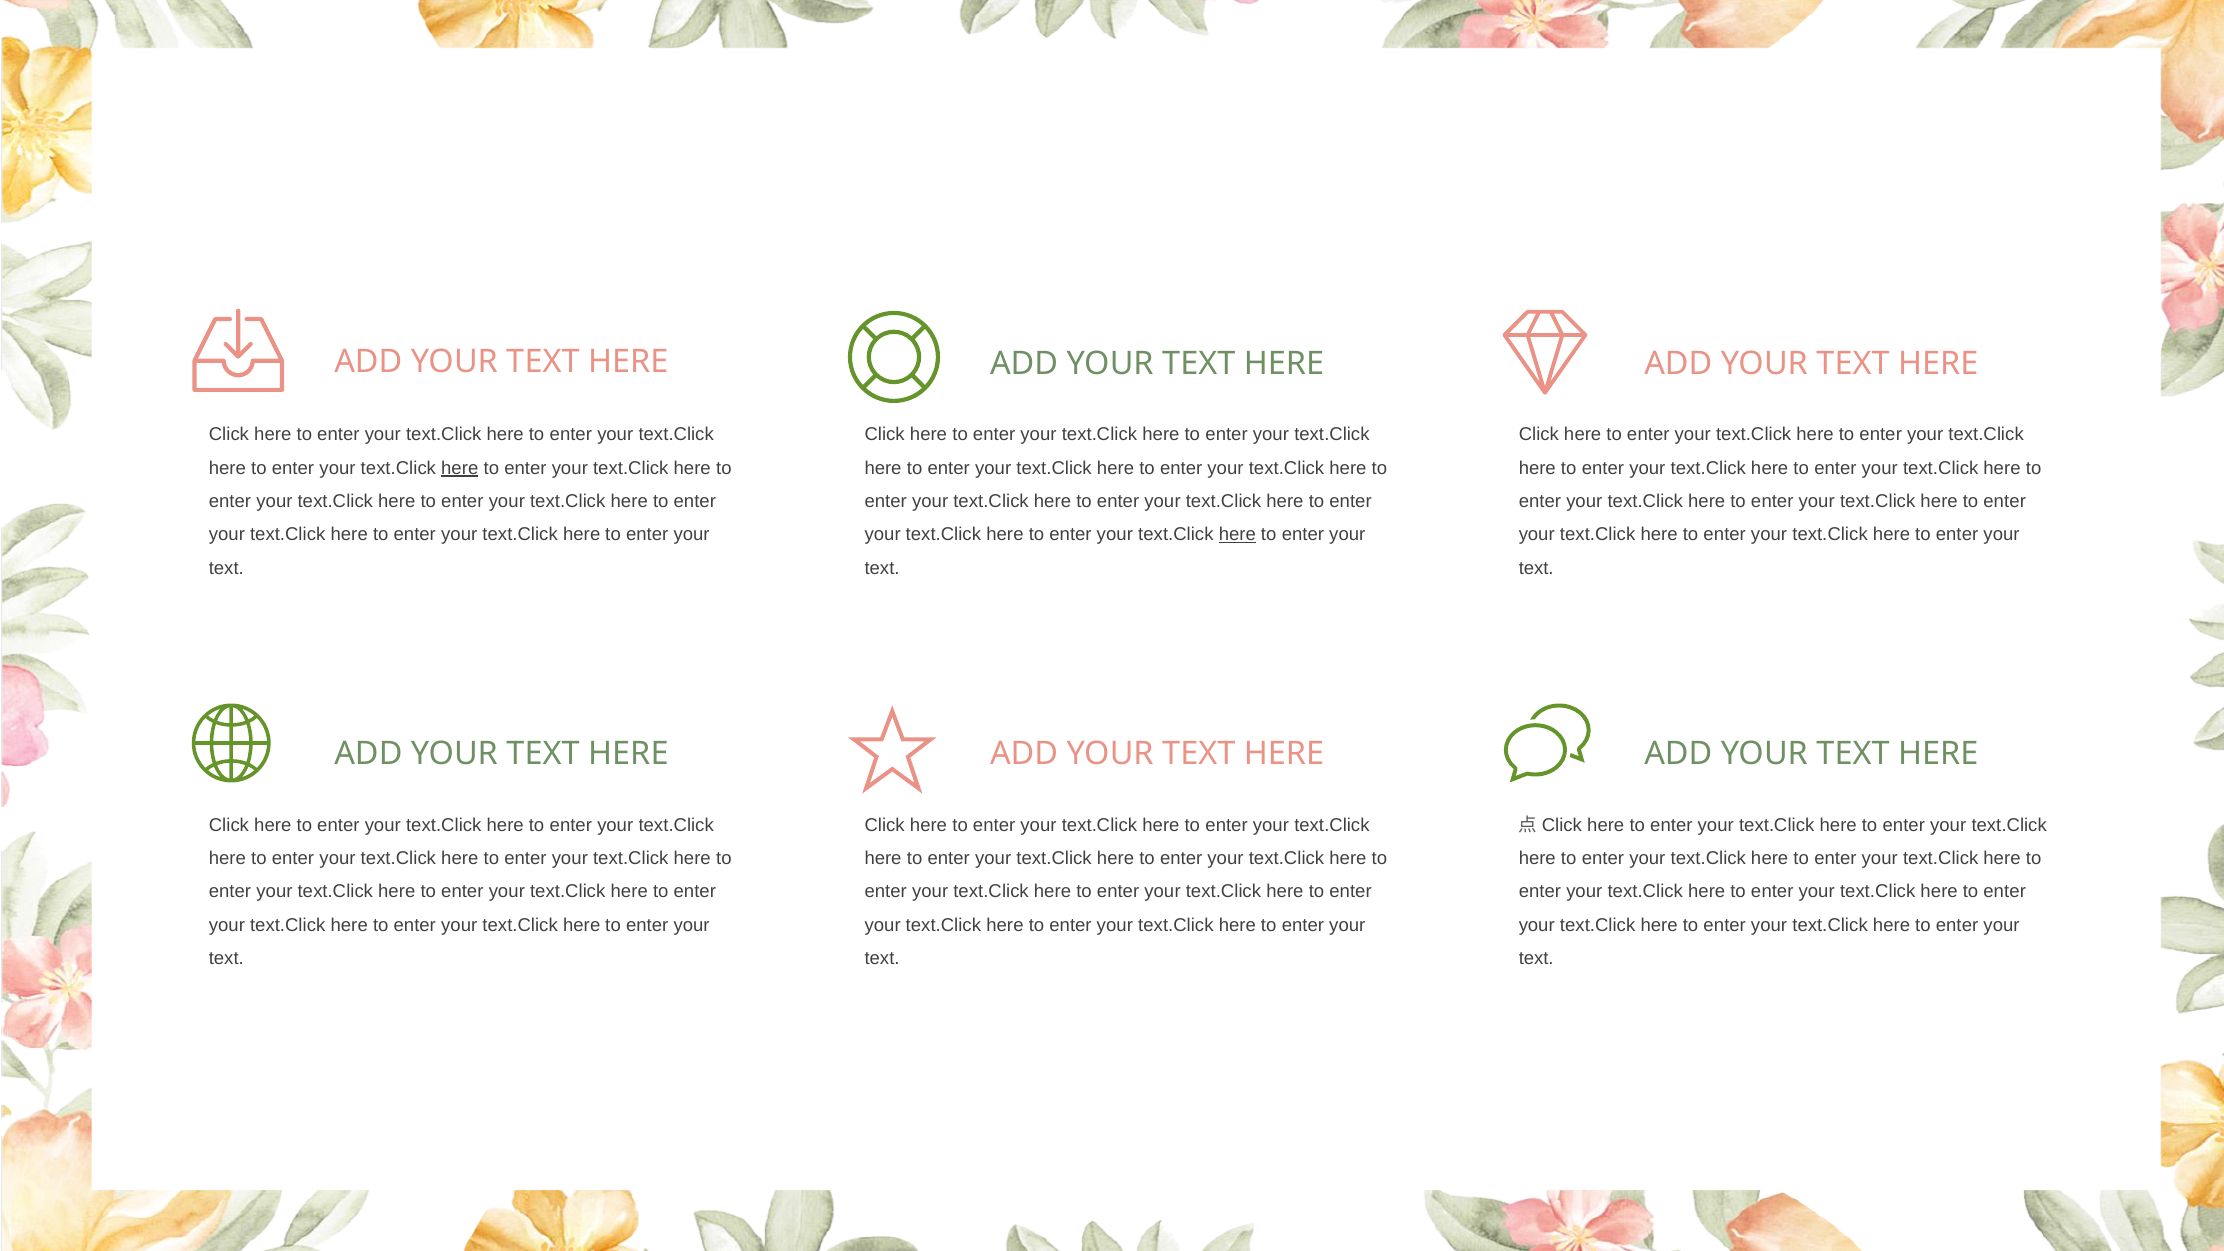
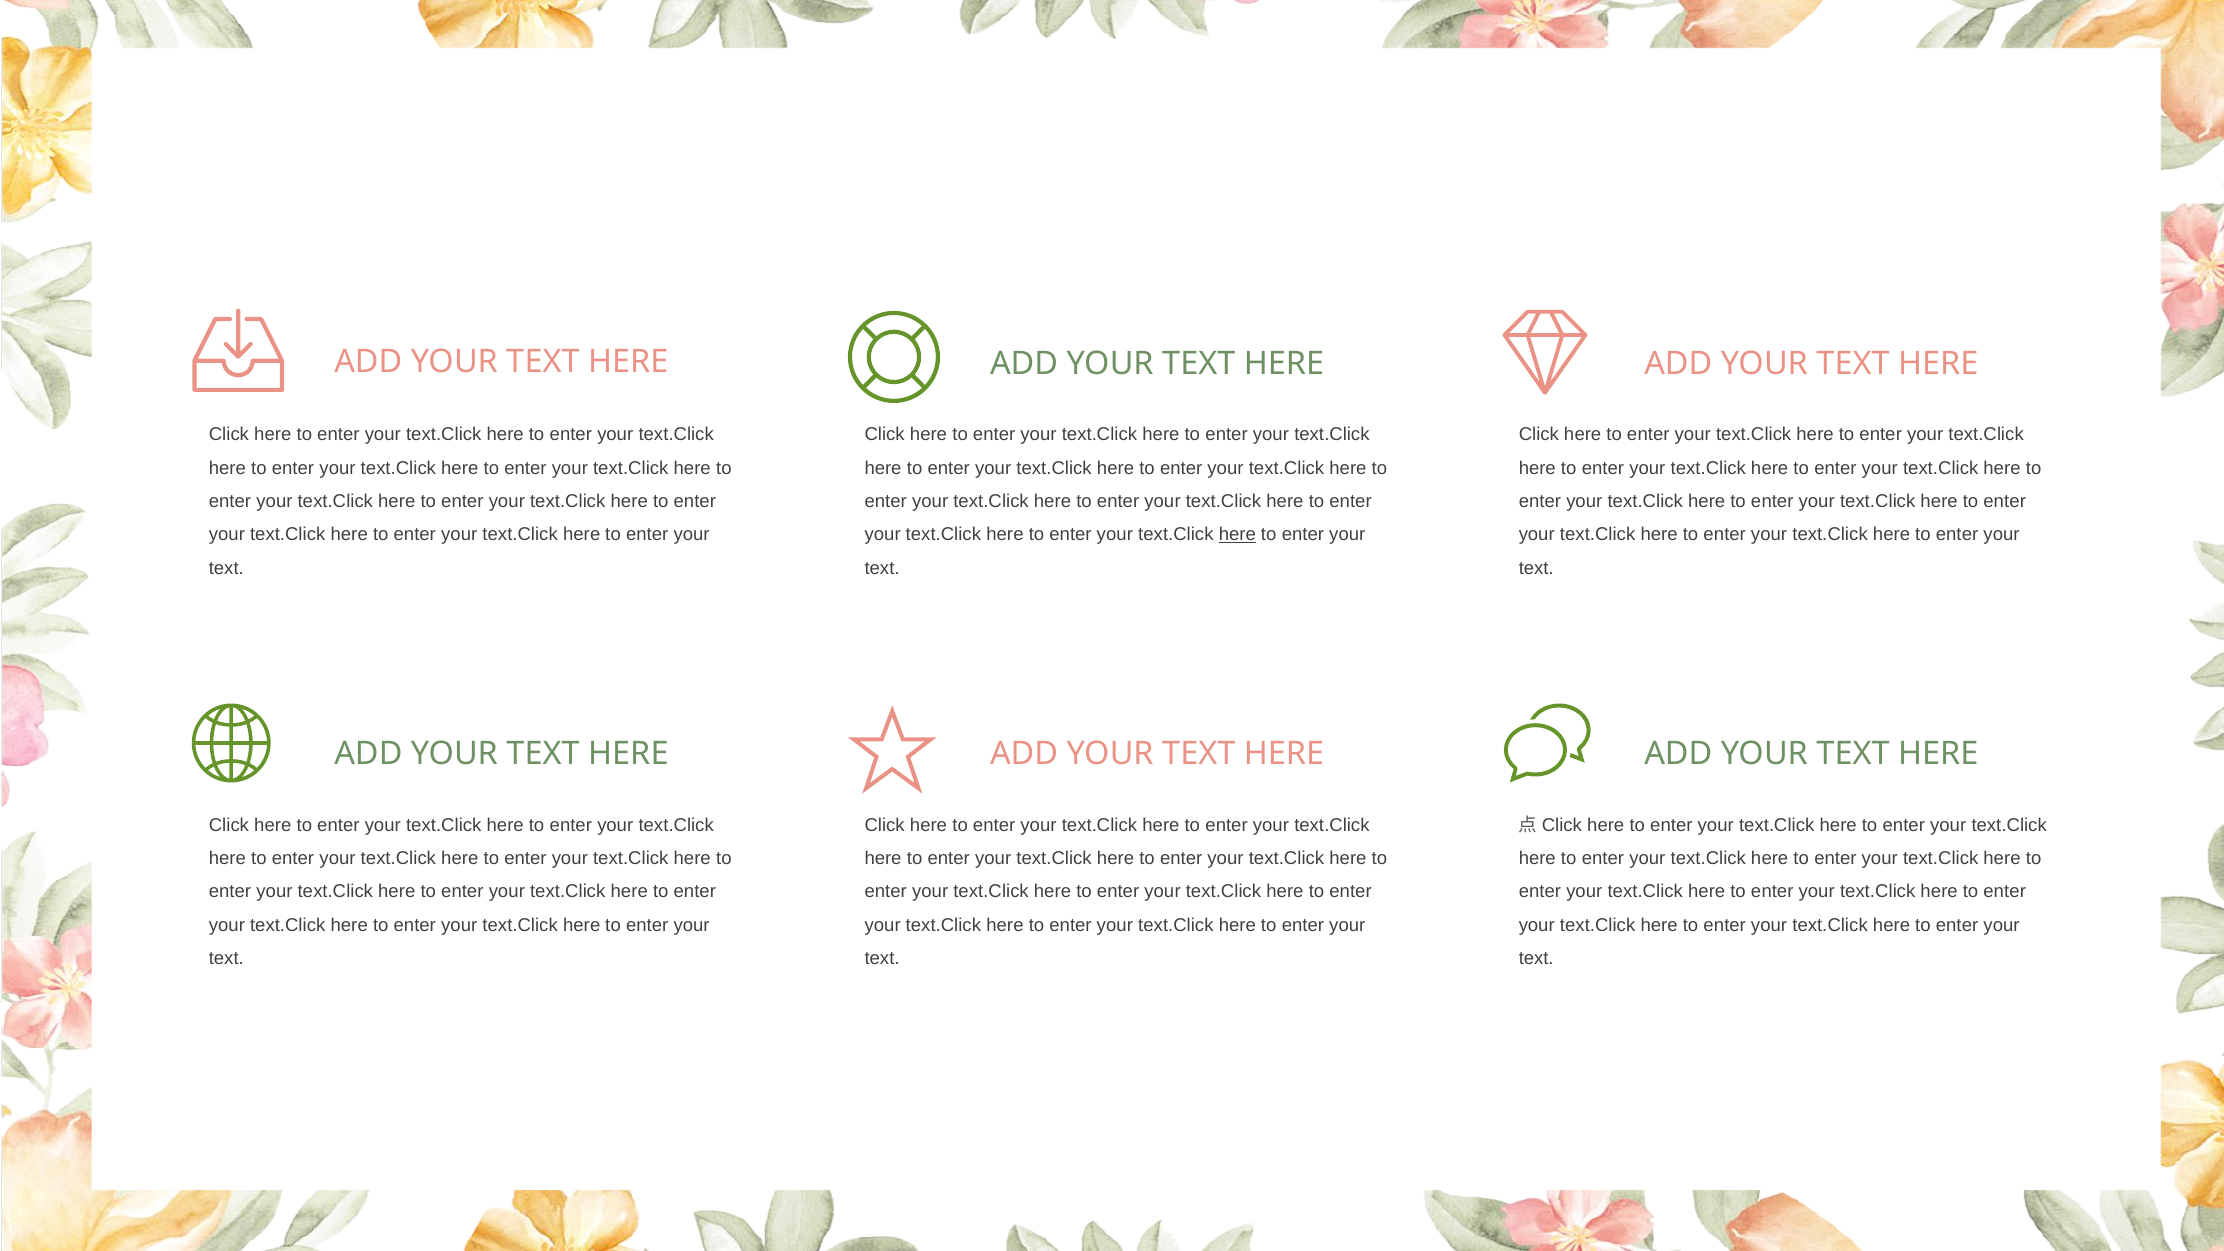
here at (460, 468) underline: present -> none
